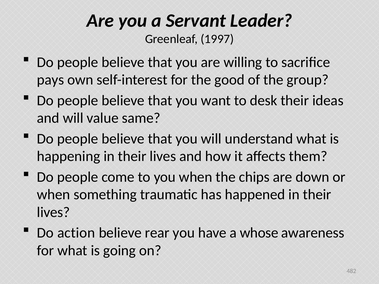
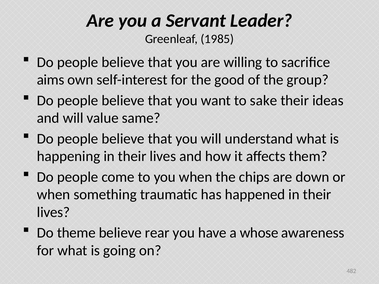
1997: 1997 -> 1985
pays: pays -> aims
desk: desk -> sake
action: action -> theme
